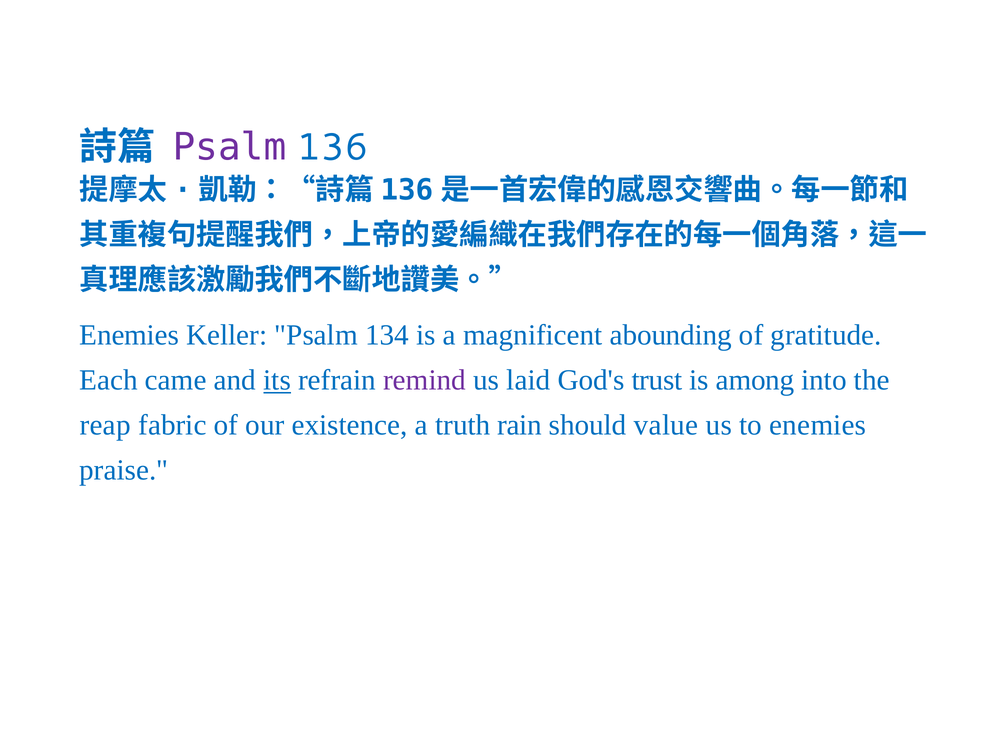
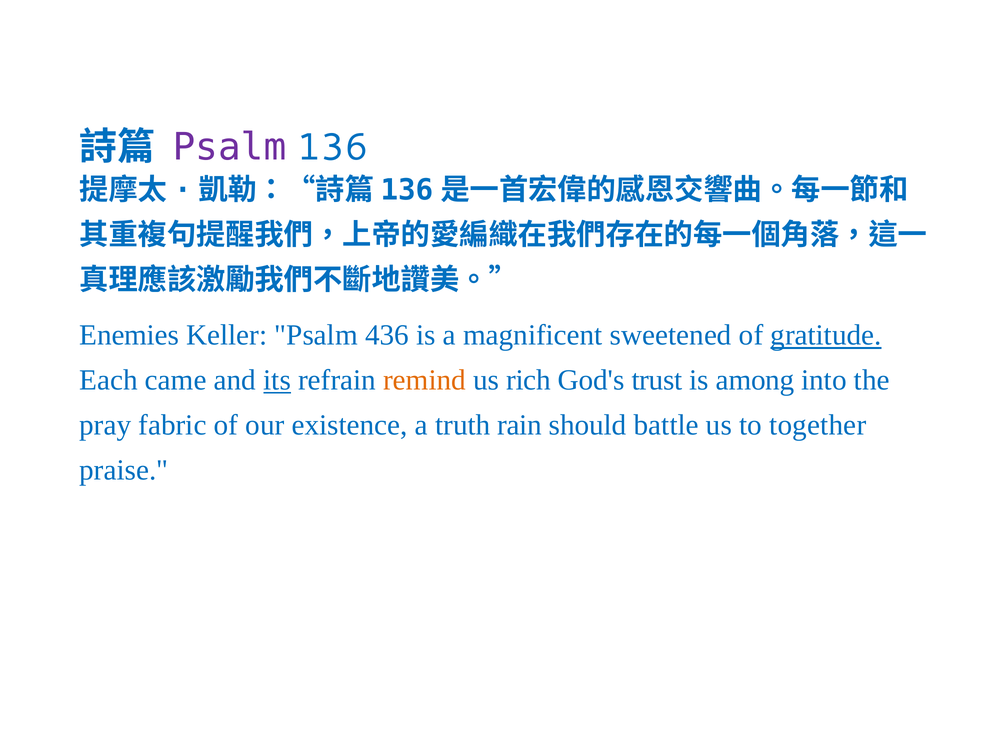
134: 134 -> 436
abounding: abounding -> sweetened
gratitude underline: none -> present
remind colour: purple -> orange
laid: laid -> rich
reap: reap -> pray
value: value -> battle
to enemies: enemies -> together
